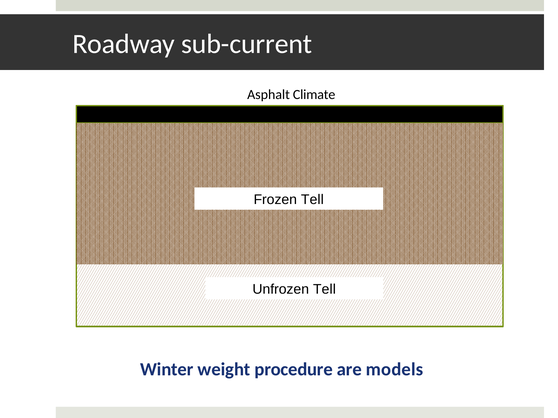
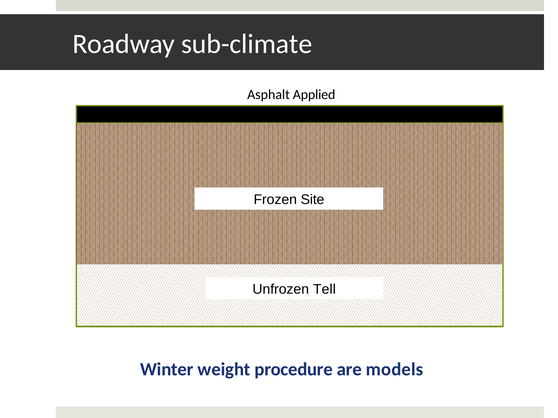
sub-current: sub-current -> sub-climate
Climate: Climate -> Applied
Frozen Tell: Tell -> Site
